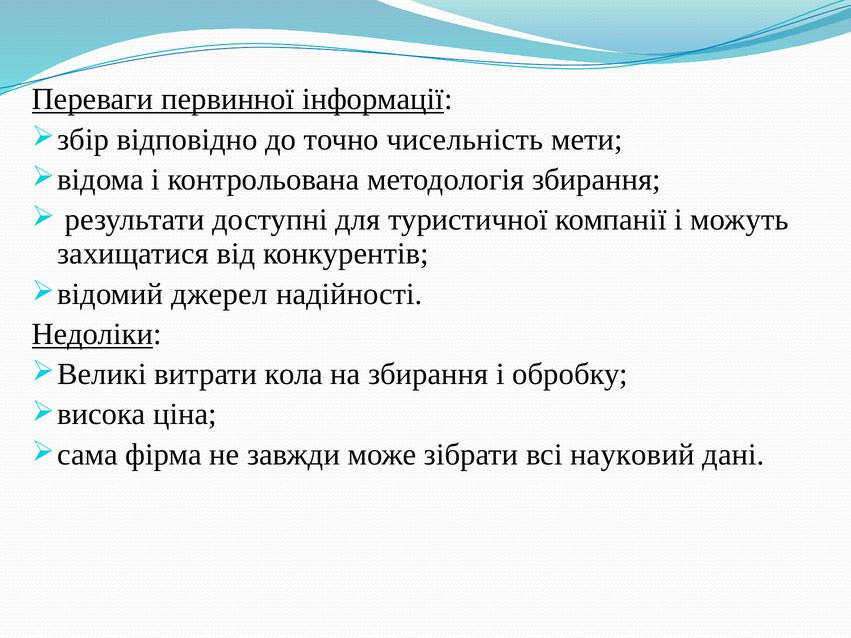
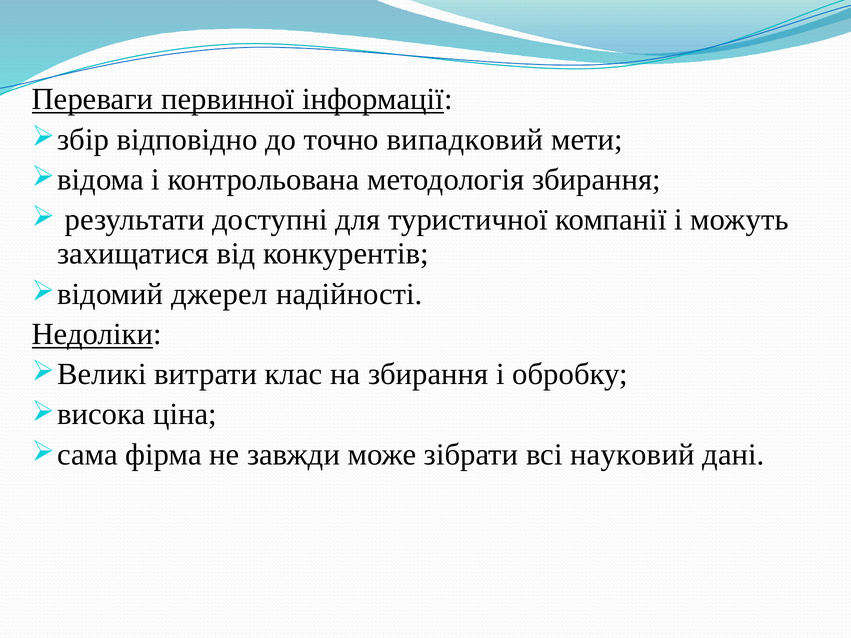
чисельність: чисельність -> випадковий
кола: кола -> клас
